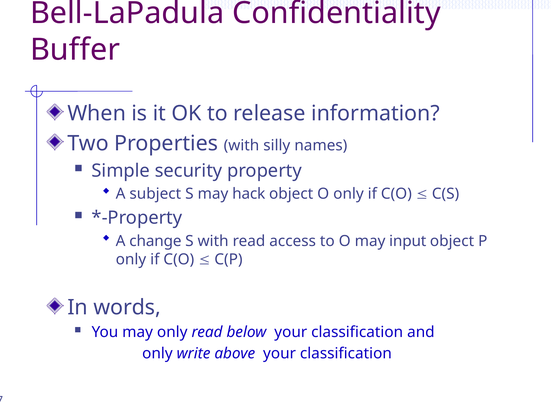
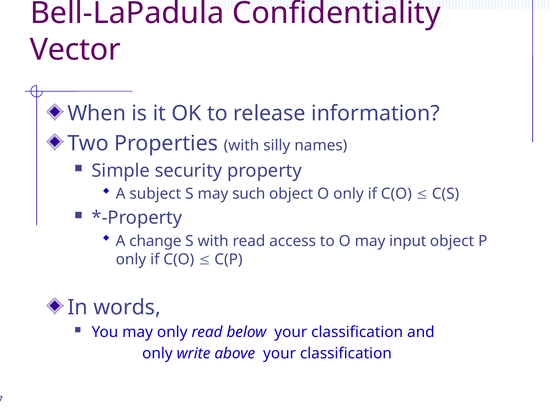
Buffer: Buffer -> Vector
hack: hack -> such
